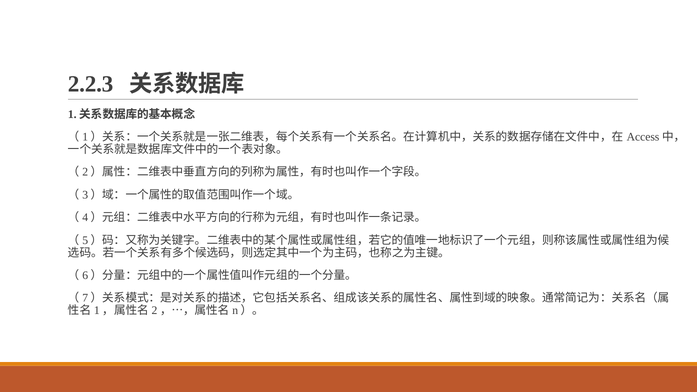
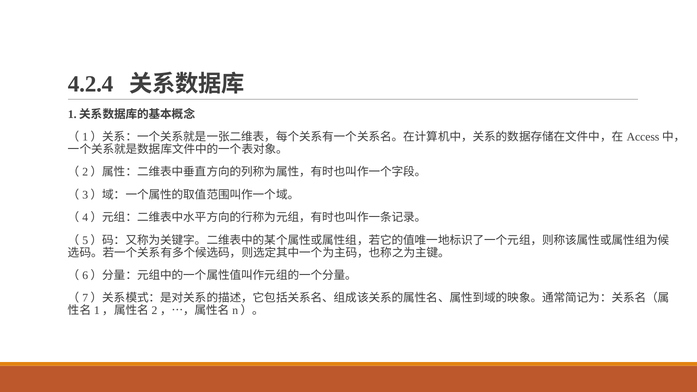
2.2.3: 2.2.3 -> 4.2.4
